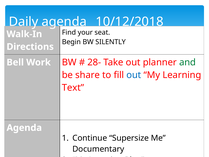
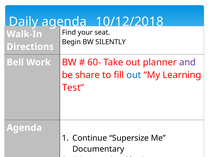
28-: 28- -> 60-
and colour: green -> purple
Text: Text -> Test
